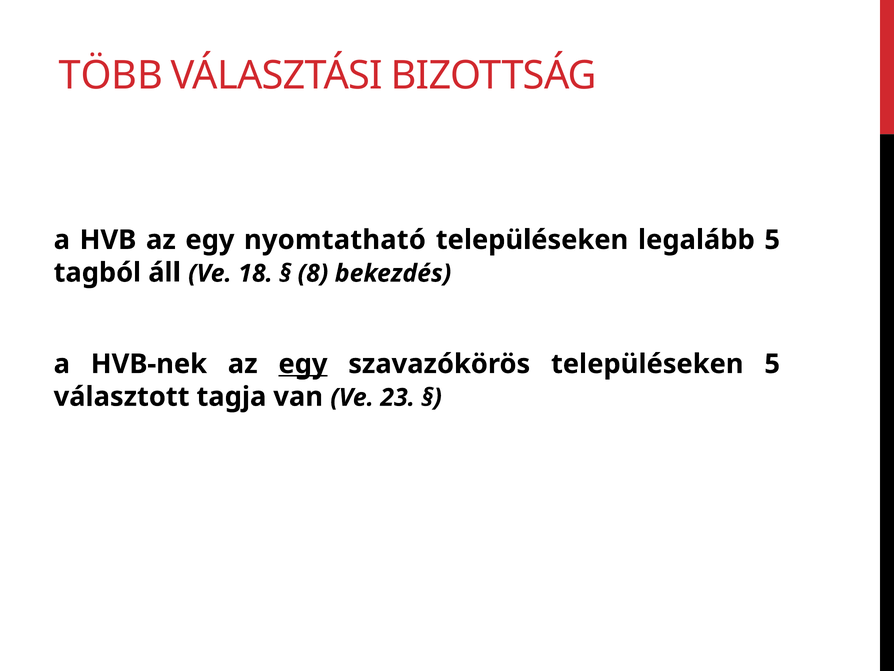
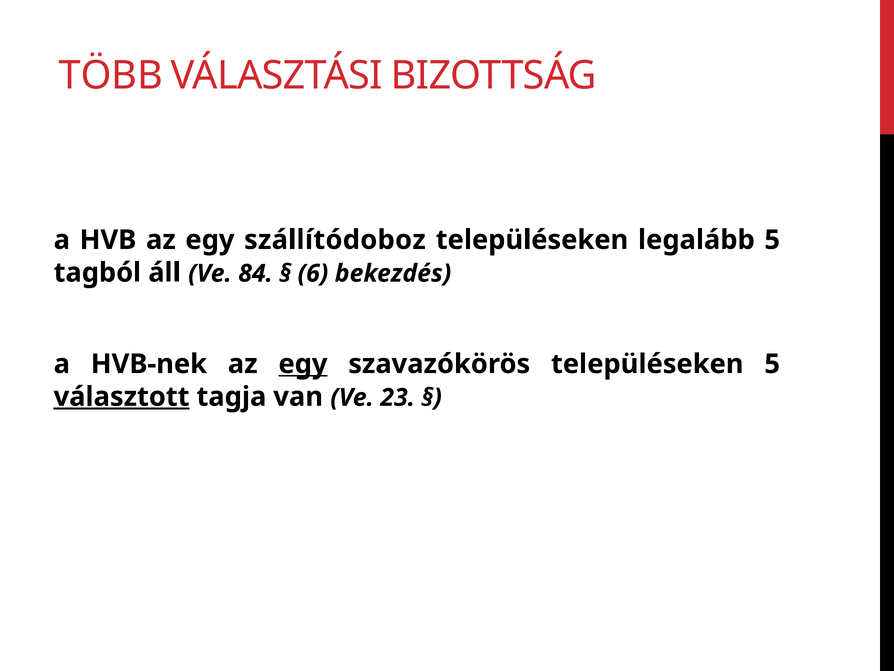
nyomtatható: nyomtatható -> szállítódoboz
18: 18 -> 84
8: 8 -> 6
választott underline: none -> present
